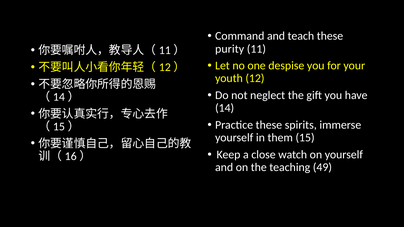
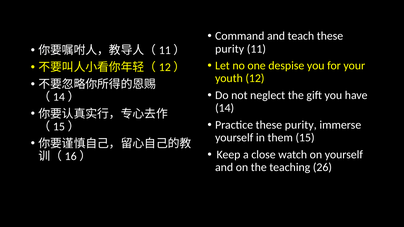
Practice these spirits: spirits -> purity
49: 49 -> 26
